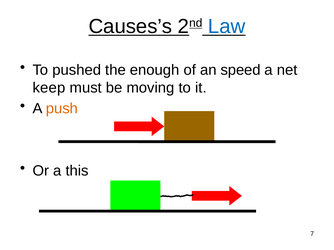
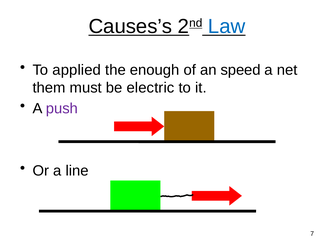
pushed: pushed -> applied
keep: keep -> them
moving: moving -> electric
push colour: orange -> purple
this: this -> line
